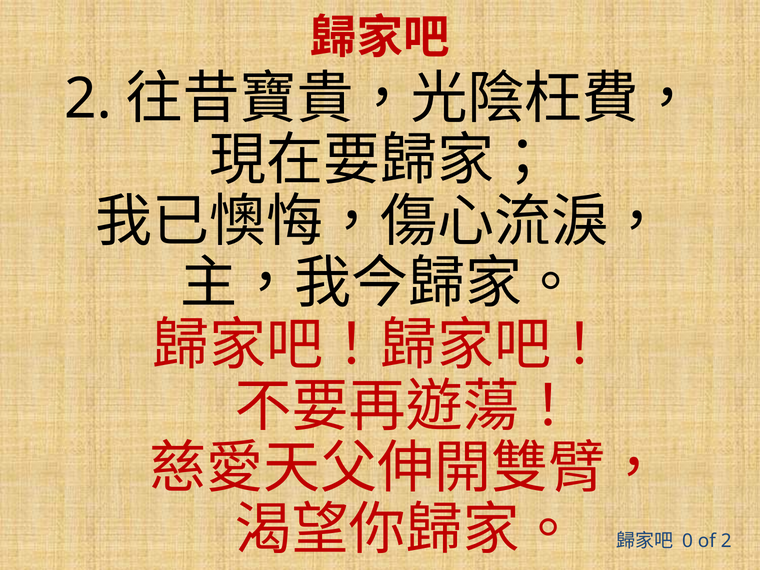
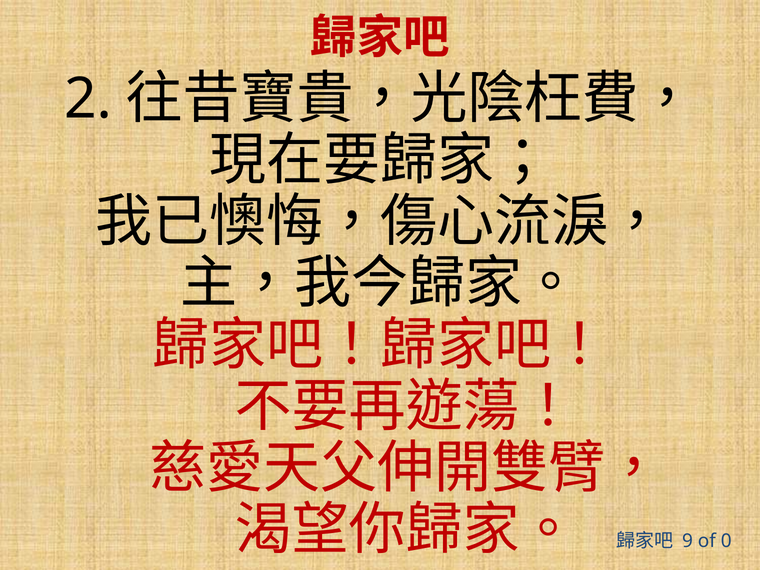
0: 0 -> 9
of 2: 2 -> 0
